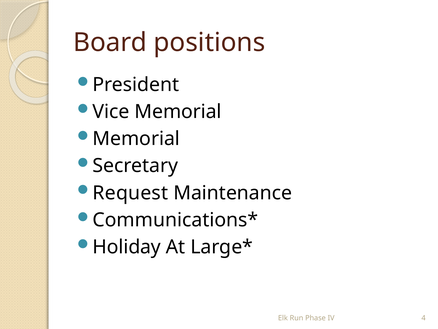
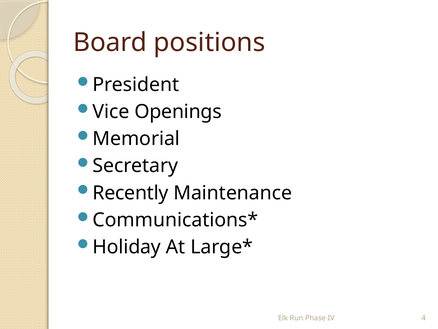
Vice Memorial: Memorial -> Openings
Request: Request -> Recently
